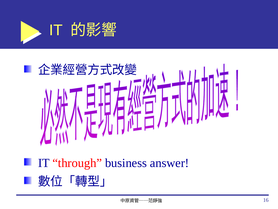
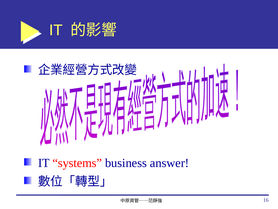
through: through -> systems
